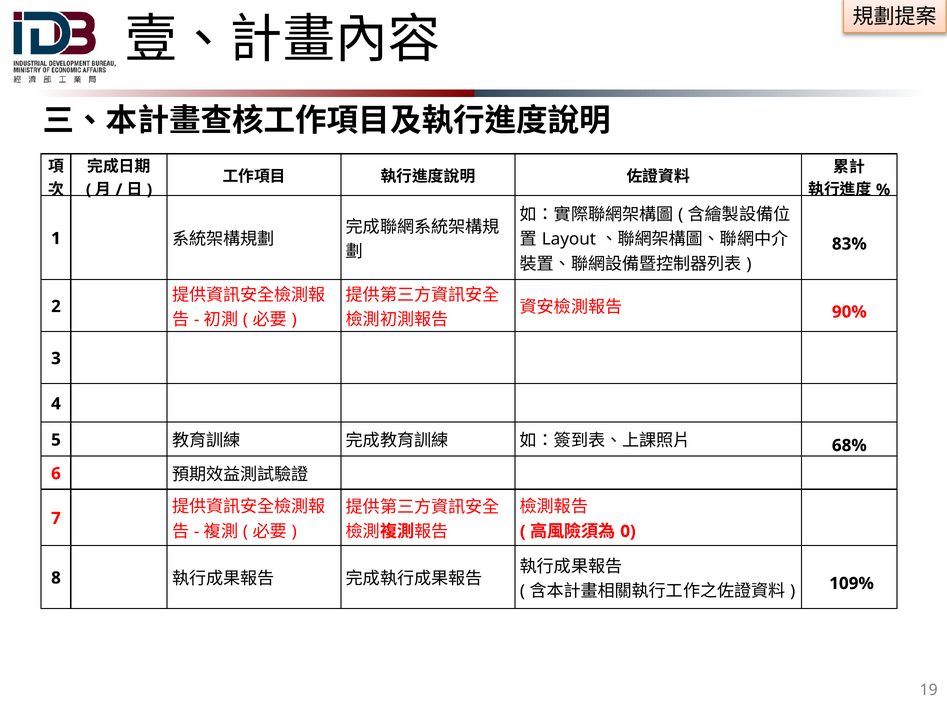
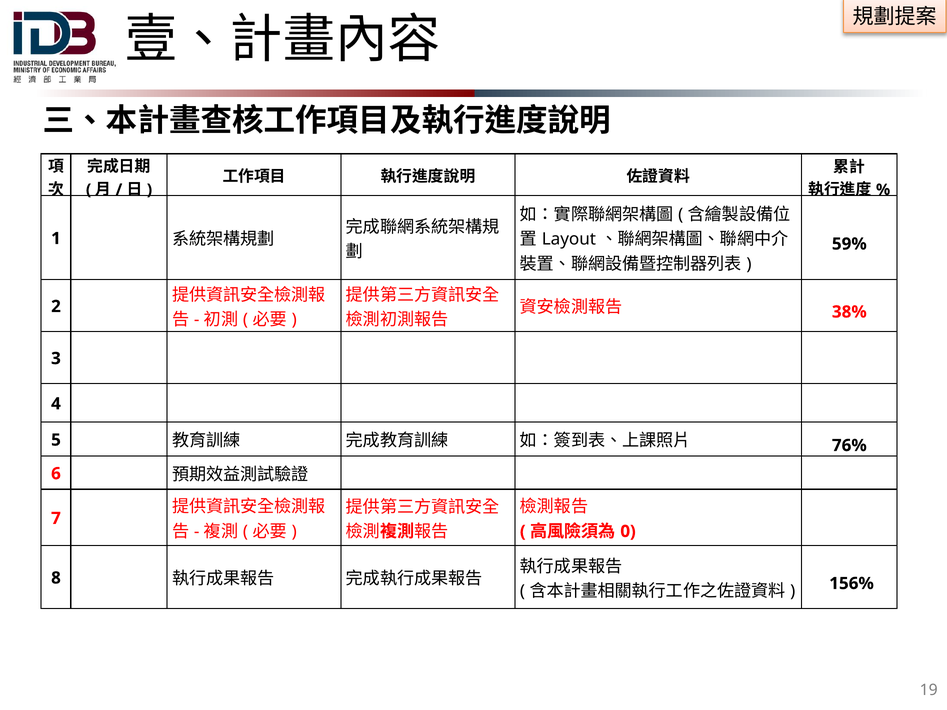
83%: 83% -> 59%
90%: 90% -> 38%
68%: 68% -> 76%
109%: 109% -> 156%
